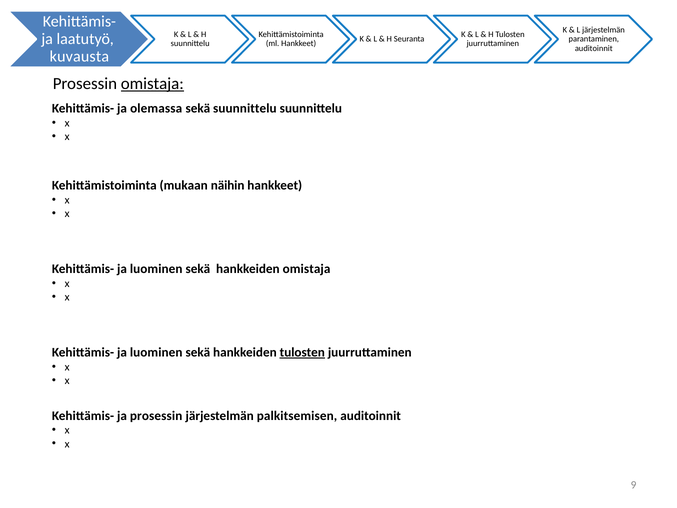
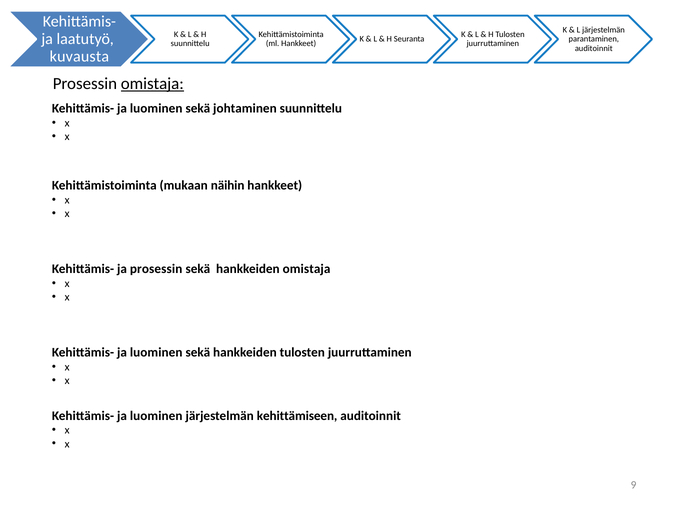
olemassa at (156, 109): olemassa -> luominen
sekä suunnittelu: suunnittelu -> johtaminen
luominen at (156, 269): luominen -> prosessin
tulosten at (302, 352) underline: present -> none
prosessin at (156, 416): prosessin -> luominen
palkitsemisen: palkitsemisen -> kehittämiseen
